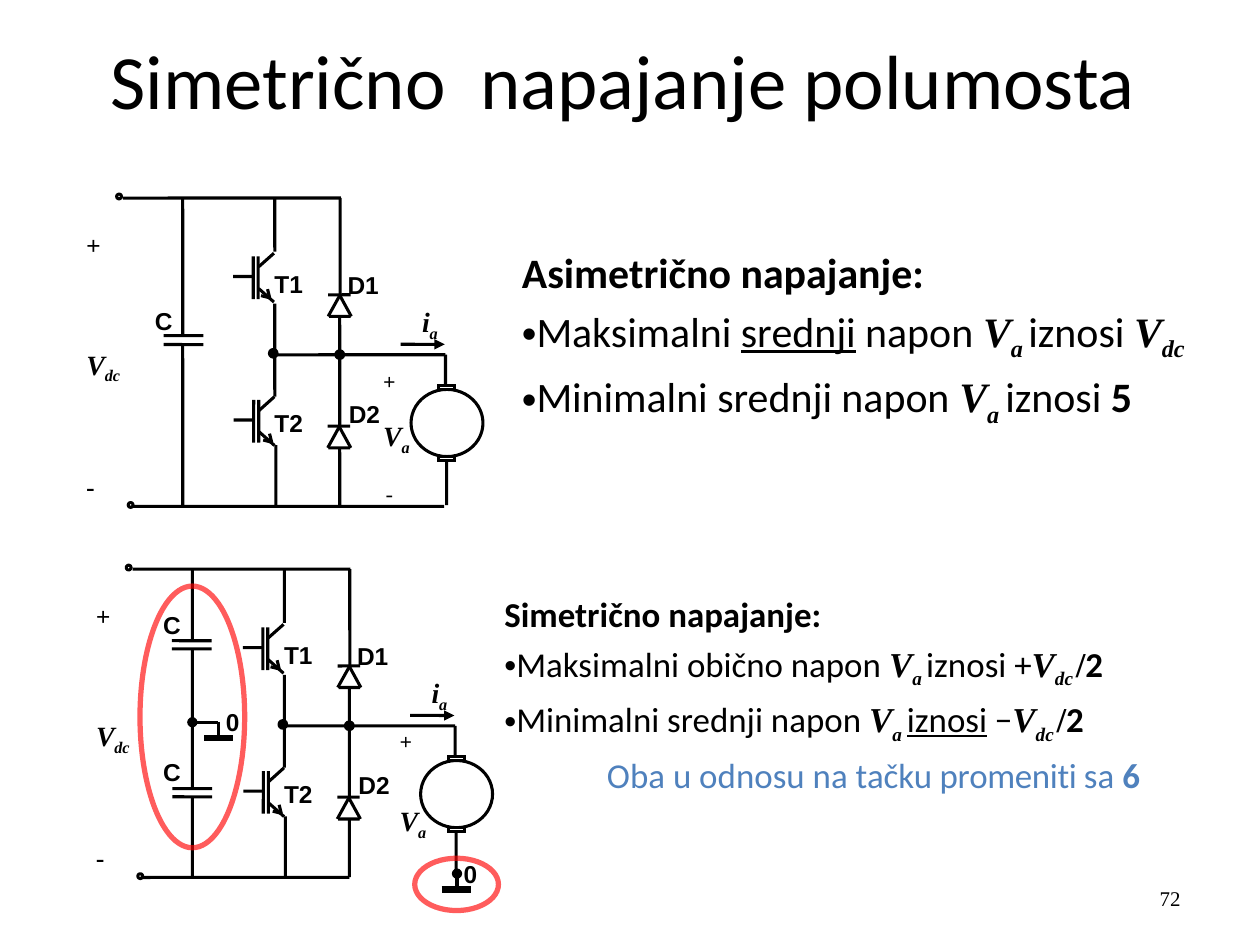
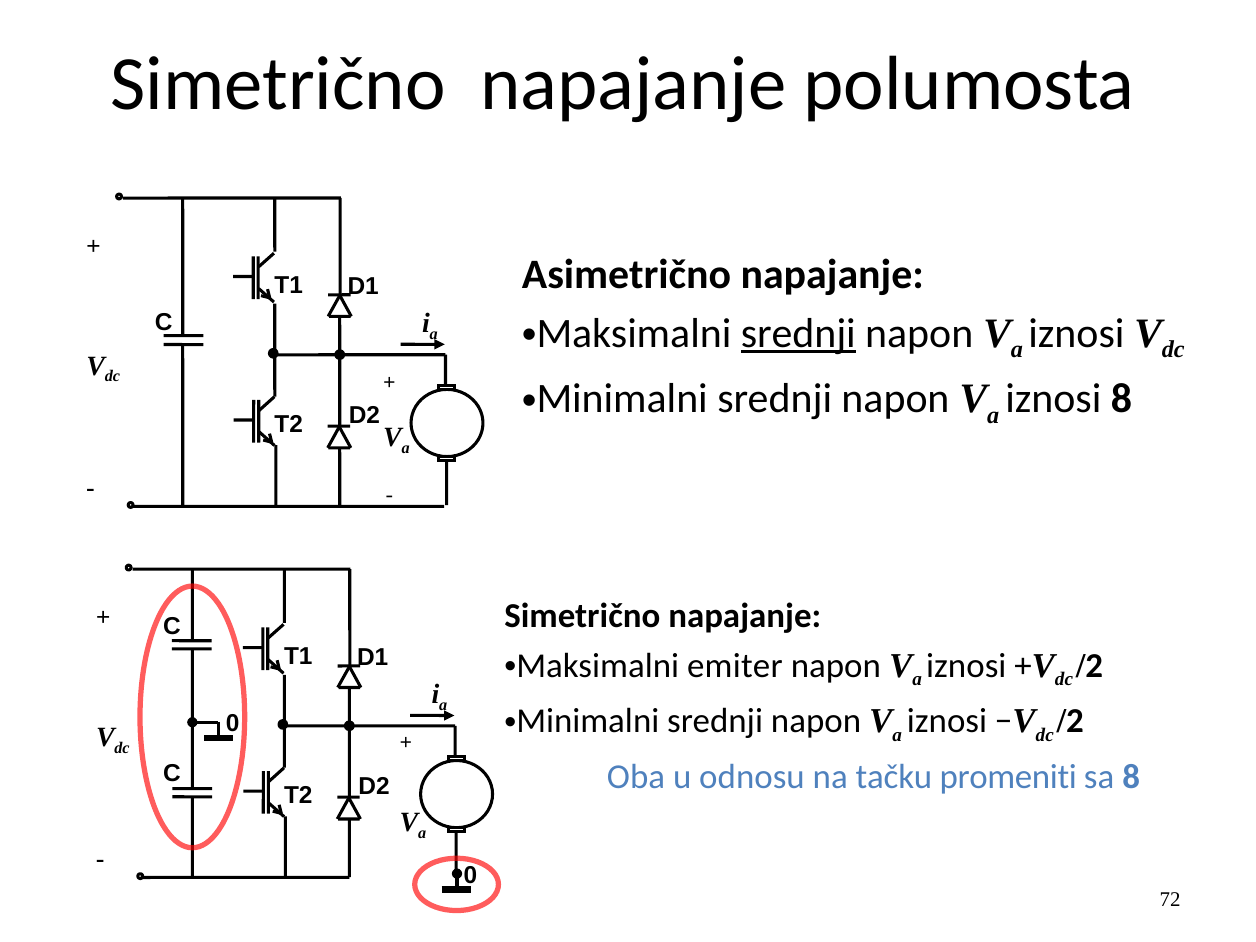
iznosi 5: 5 -> 8
obično: obično -> emiter
iznosi at (947, 721) underline: present -> none
sa 6: 6 -> 8
